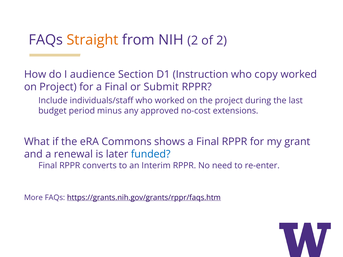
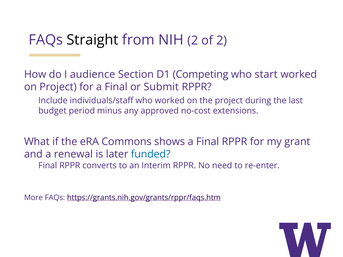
Straight colour: orange -> black
Instruction: Instruction -> Competing
copy: copy -> start
